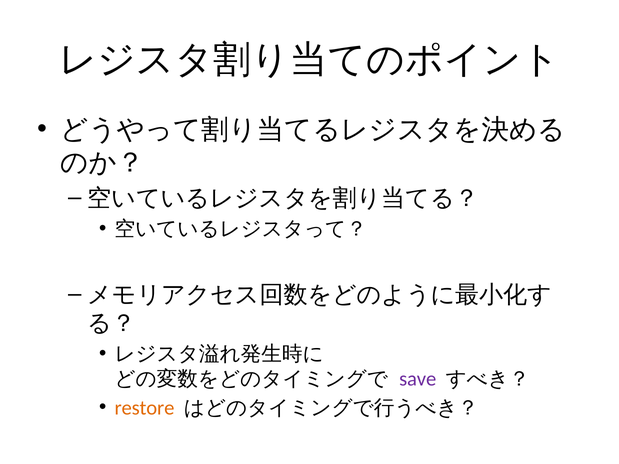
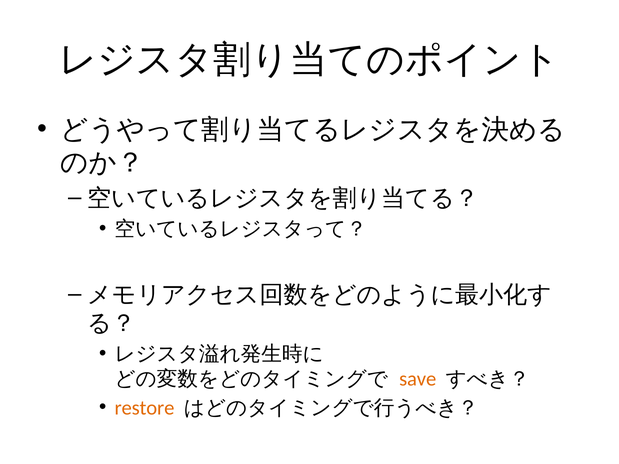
save colour: purple -> orange
